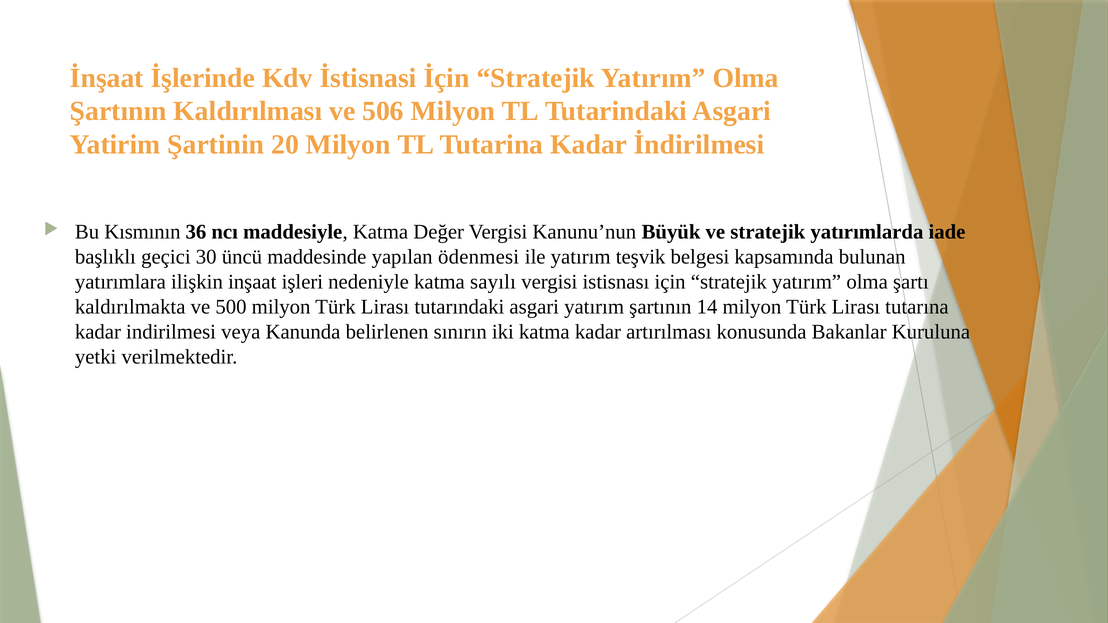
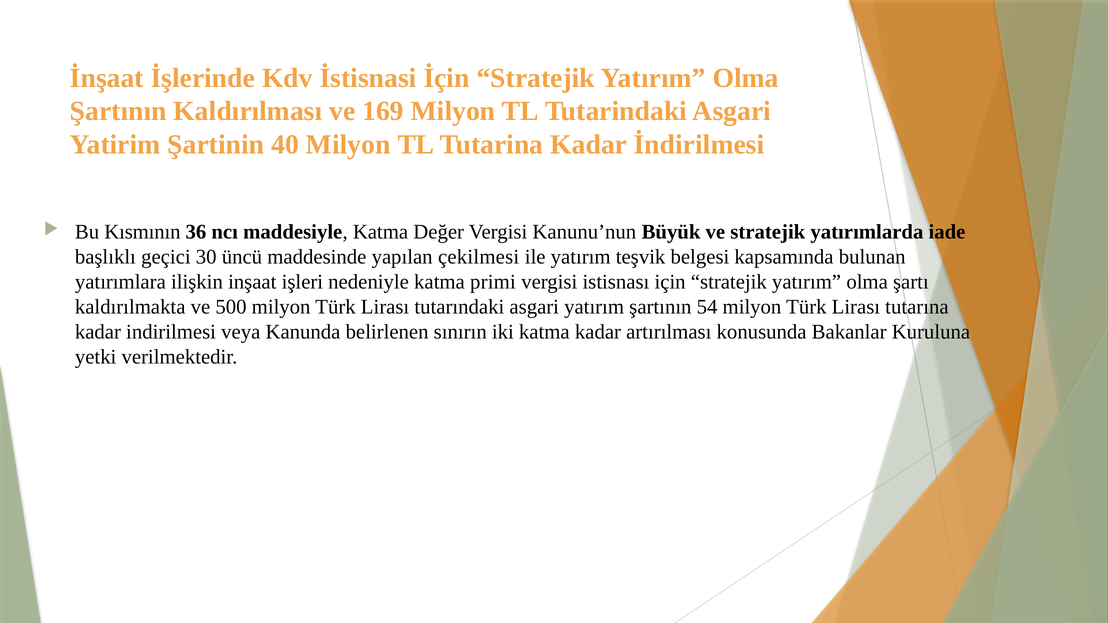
506: 506 -> 169
20: 20 -> 40
ödenmesi: ödenmesi -> çekilmesi
sayılı: sayılı -> primi
14: 14 -> 54
